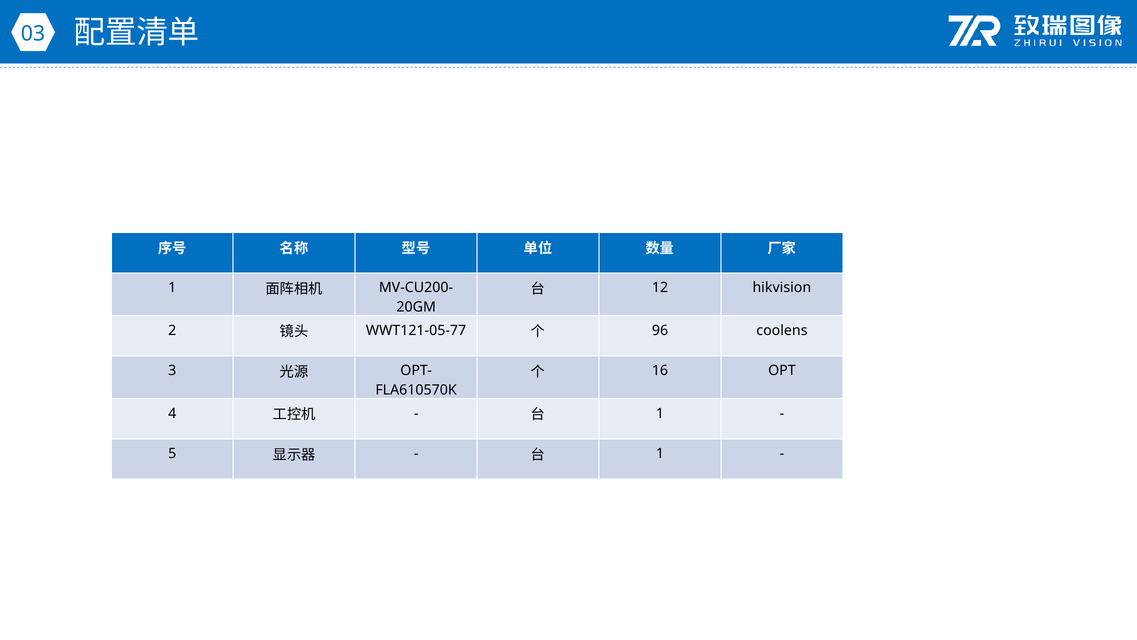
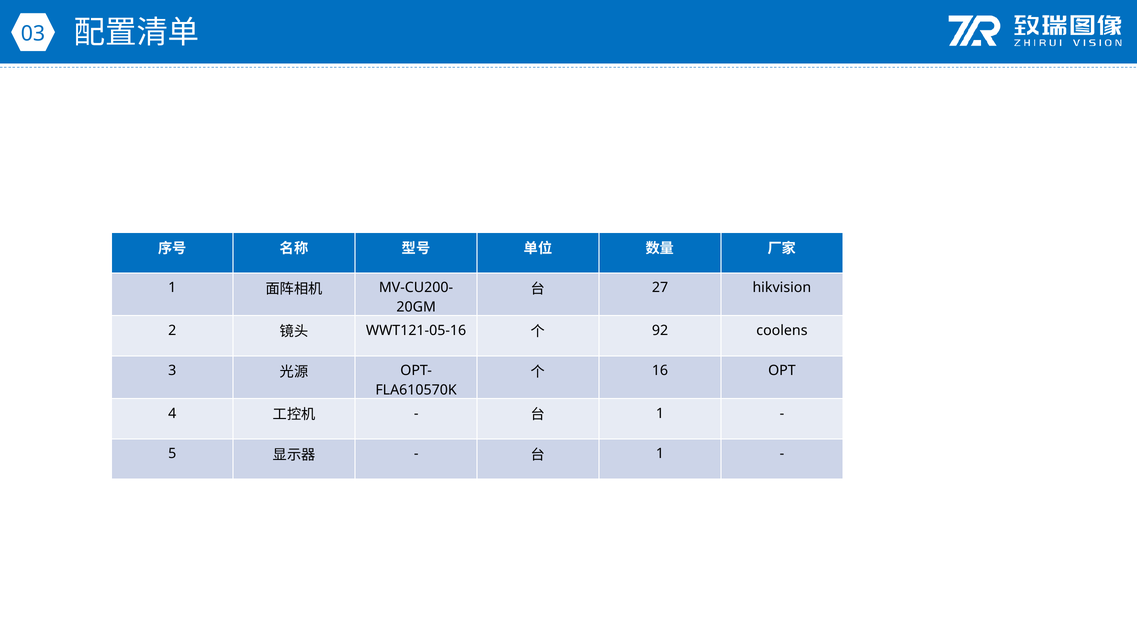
12: 12 -> 27
WWT121-05-77: WWT121-05-77 -> WWT121-05-16
96: 96 -> 92
